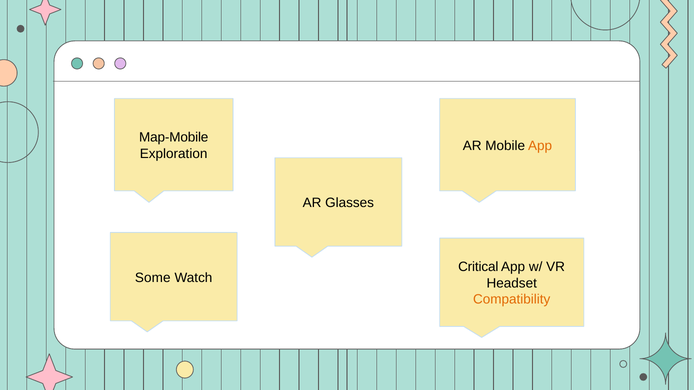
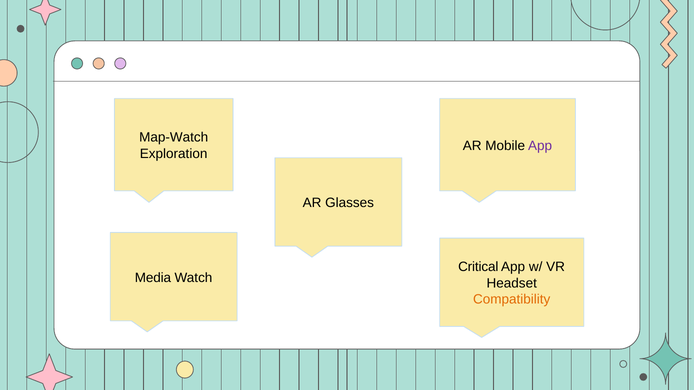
Map-Mobile: Map-Mobile -> Map-Watch
App at (540, 146) colour: orange -> purple
Some: Some -> Media
